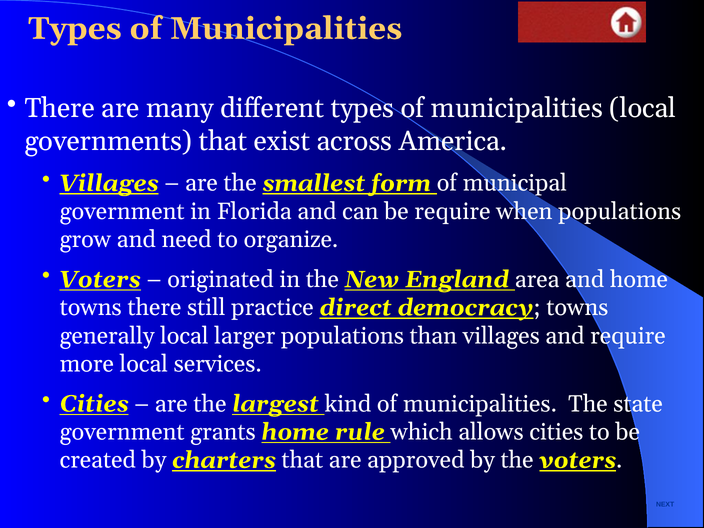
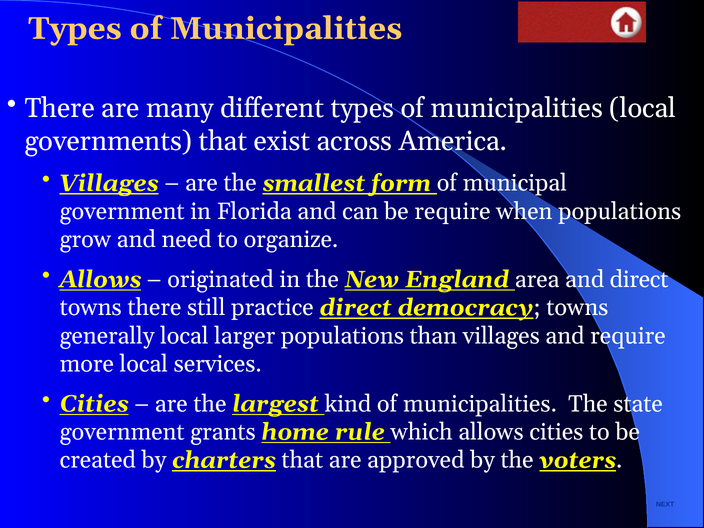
Voters at (100, 279): Voters -> Allows
and home: home -> direct
